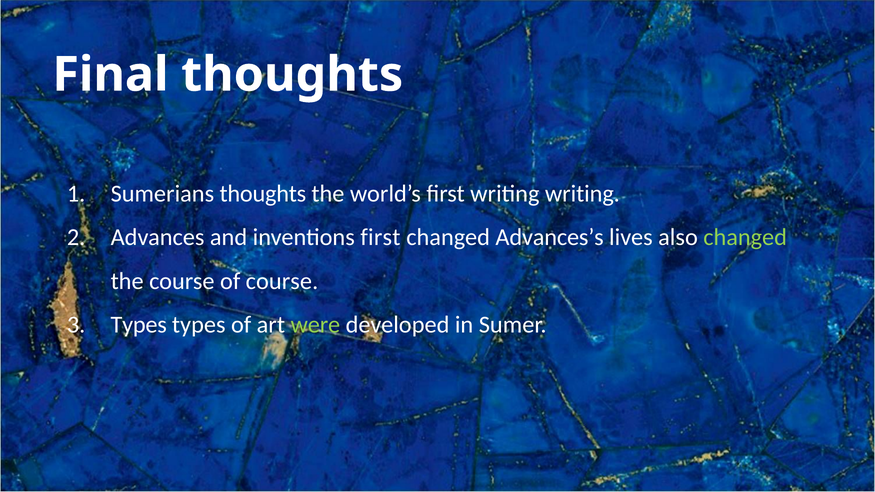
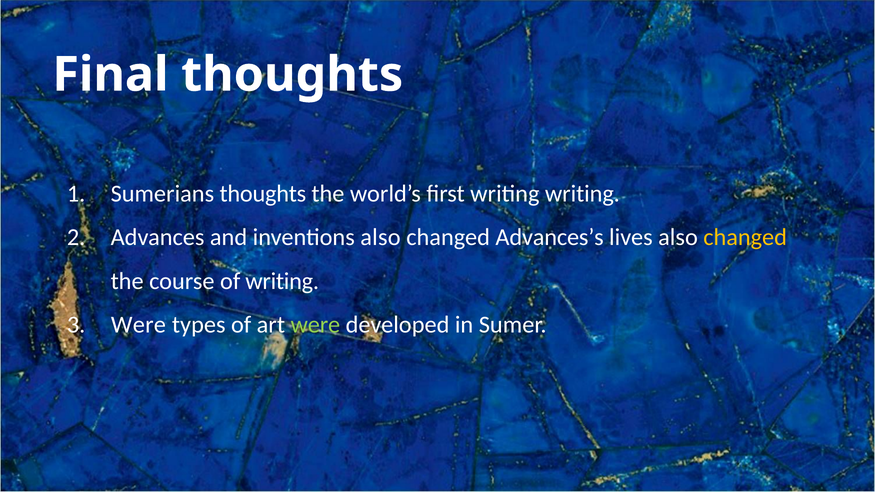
inventions first: first -> also
changed at (745, 237) colour: light green -> yellow
of course: course -> writing
Types at (139, 325): Types -> Were
